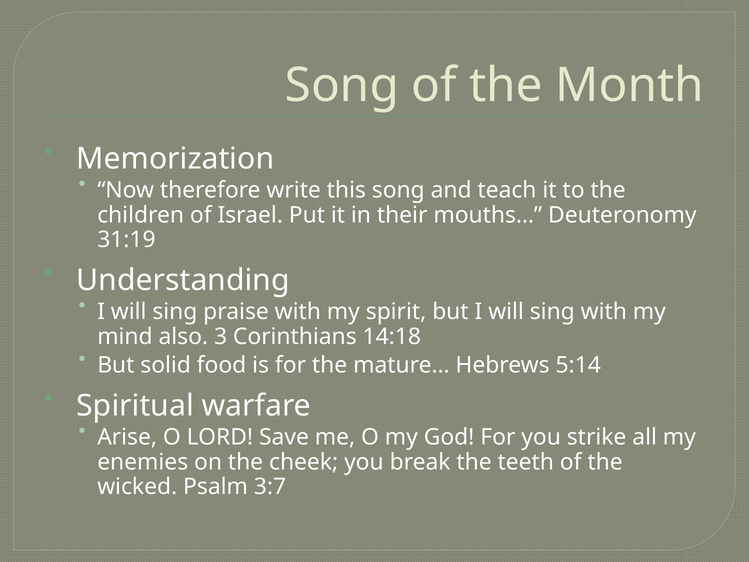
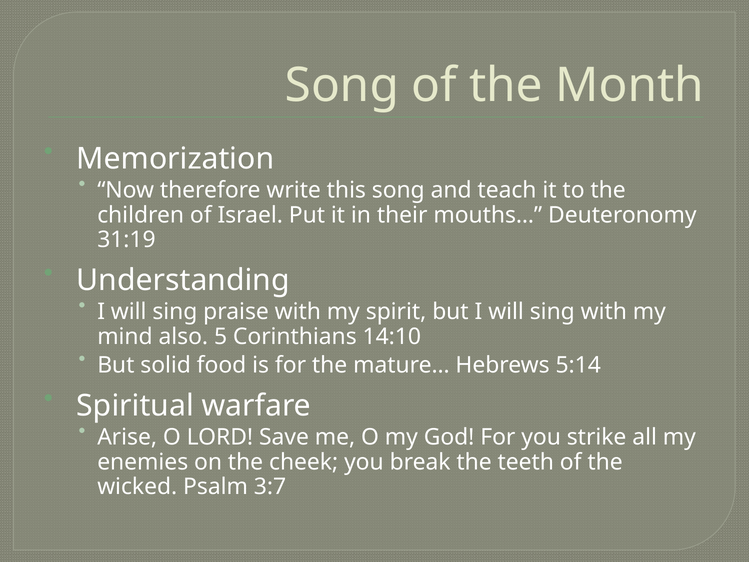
3: 3 -> 5
14:18: 14:18 -> 14:10
